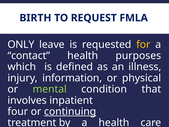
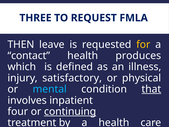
BIRTH: BIRTH -> THREE
ONLY: ONLY -> THEN
purposes: purposes -> produces
information: information -> satisfactory
mental colour: light green -> light blue
that underline: none -> present
